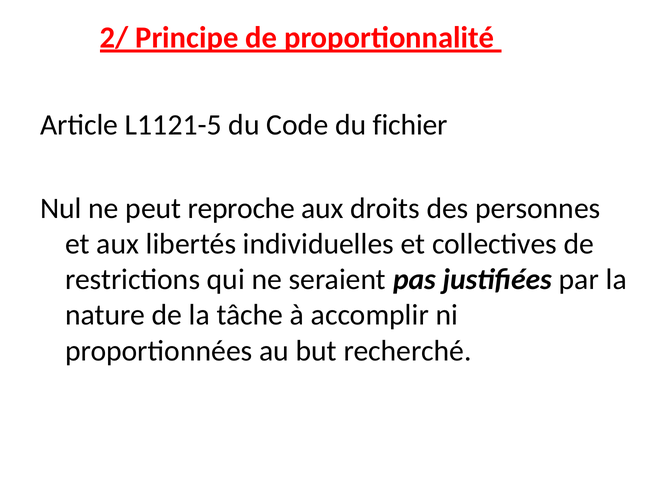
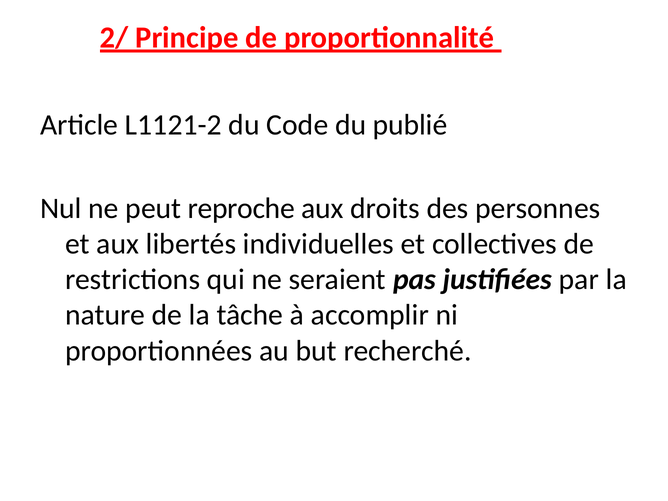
L1121-5: L1121-5 -> L1121-2
fichier: fichier -> publié
